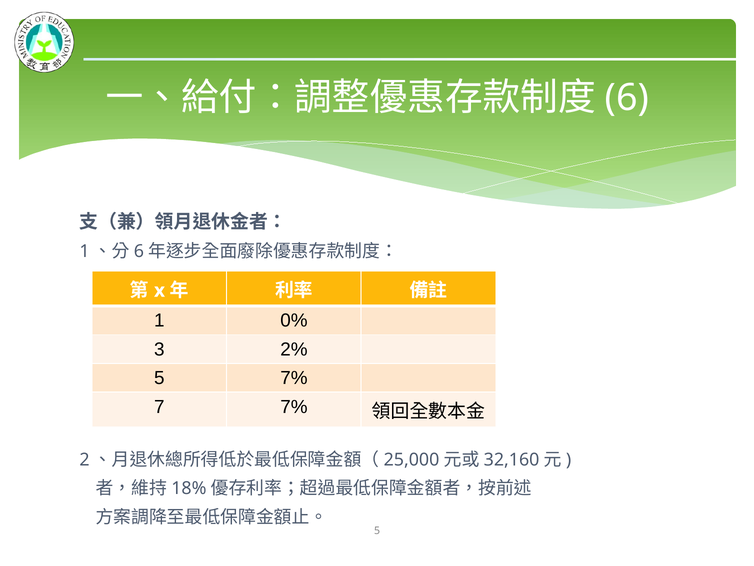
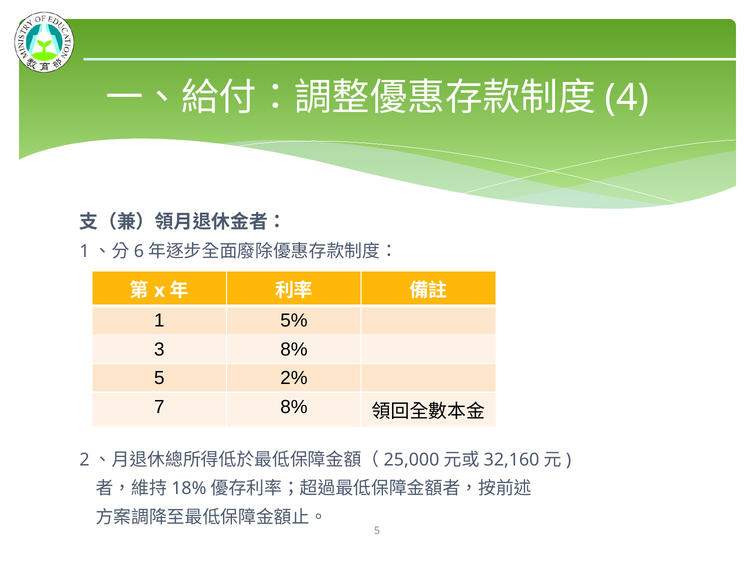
6: 6 -> 4
0%: 0% -> 5%
3 2%: 2% -> 8%
5 7%: 7% -> 2%
7 7%: 7% -> 8%
